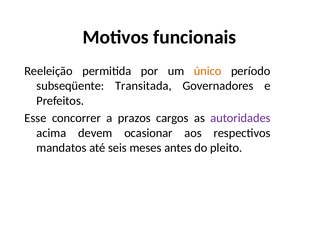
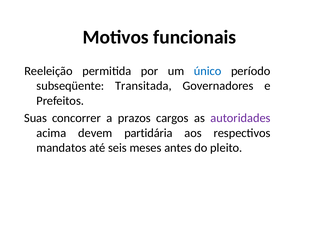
único colour: orange -> blue
Esse: Esse -> Suas
ocasionar: ocasionar -> partidária
